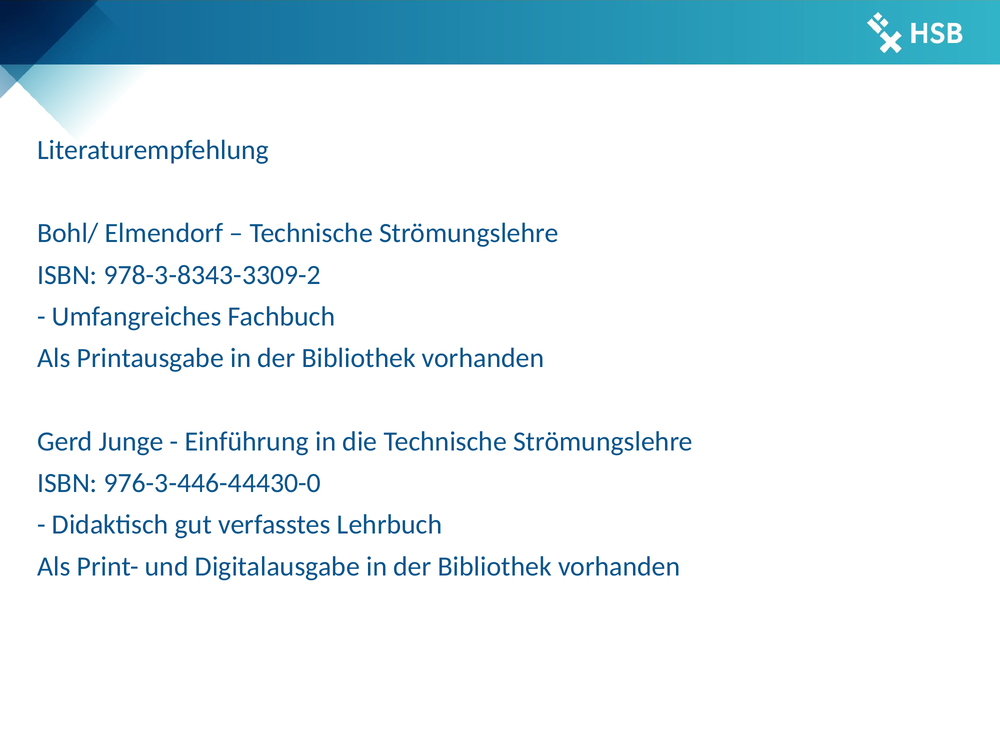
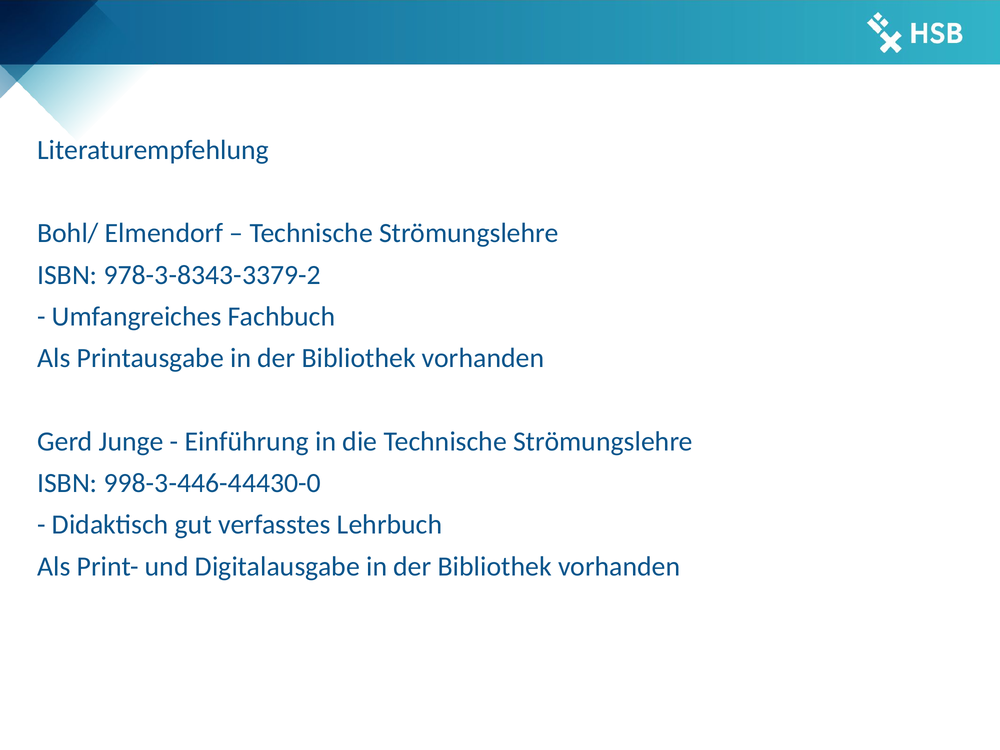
978-3-8343-3309-2: 978-3-8343-3309-2 -> 978-3-8343-3379-2
976-3-446-44430-0: 976-3-446-44430-0 -> 998-3-446-44430-0
